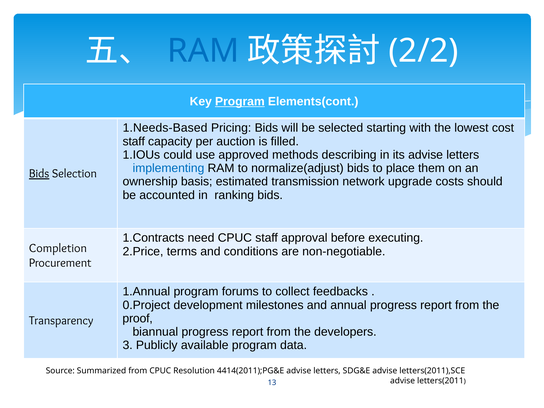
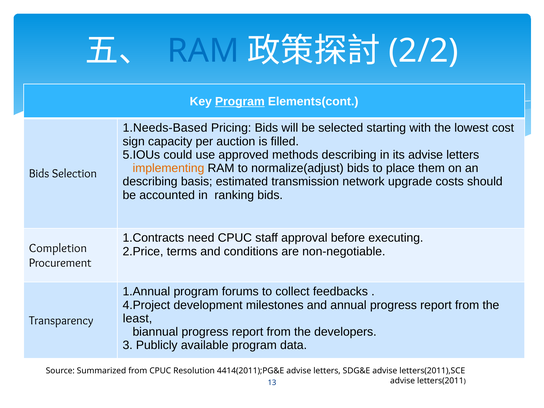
staff at (134, 141): staff -> sign
1.IOUs: 1.IOUs -> 5.IOUs
implementing colour: blue -> orange
Bids at (39, 174) underline: present -> none
ownership at (150, 182): ownership -> describing
0.Project: 0.Project -> 4.Project
proof: proof -> least
